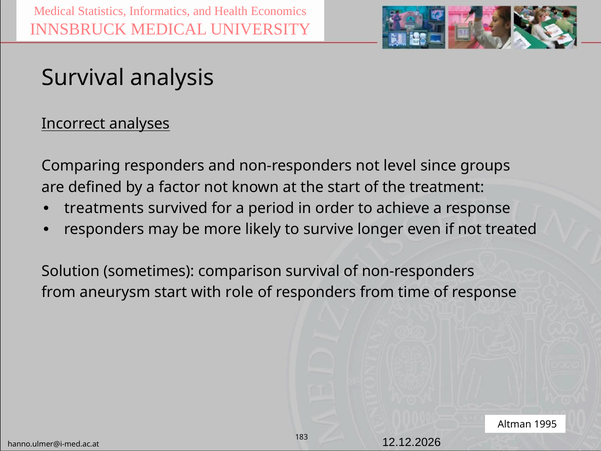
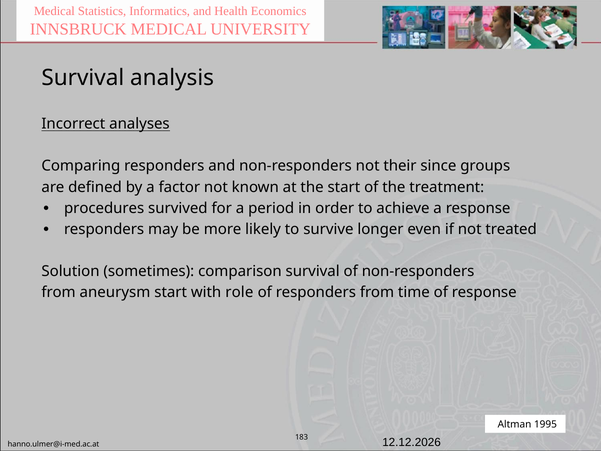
level: level -> their
treatments: treatments -> procedures
